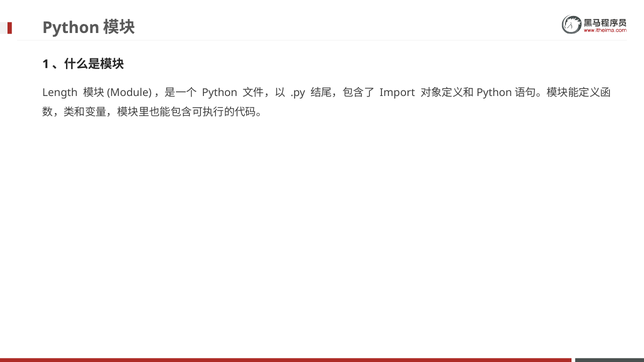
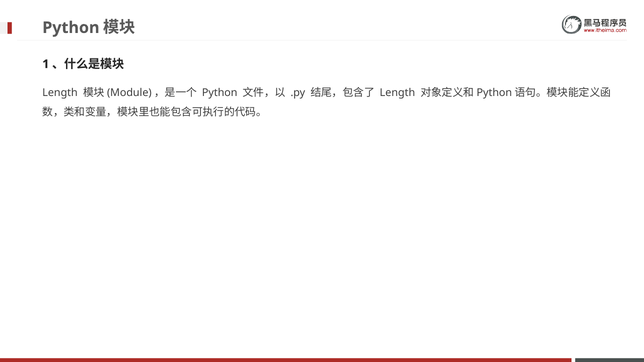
Import at (397, 93): Import -> Length
